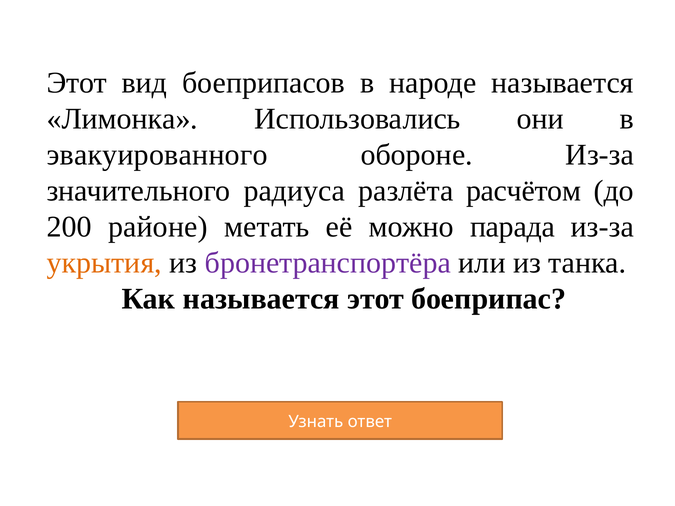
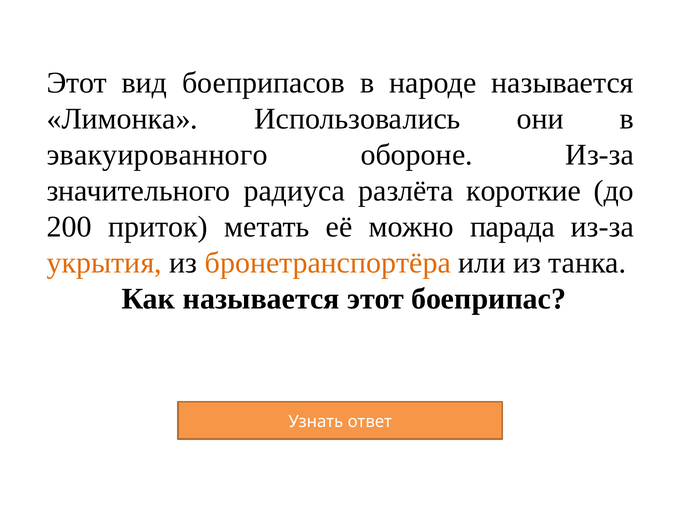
расчётом: расчётом -> короткие
районе: районе -> приток
бронетранспортёра colour: purple -> orange
